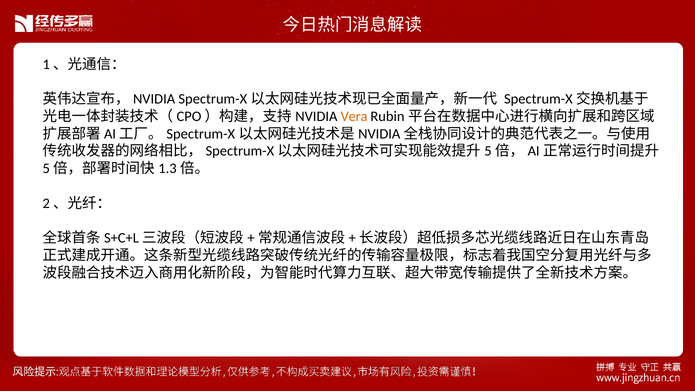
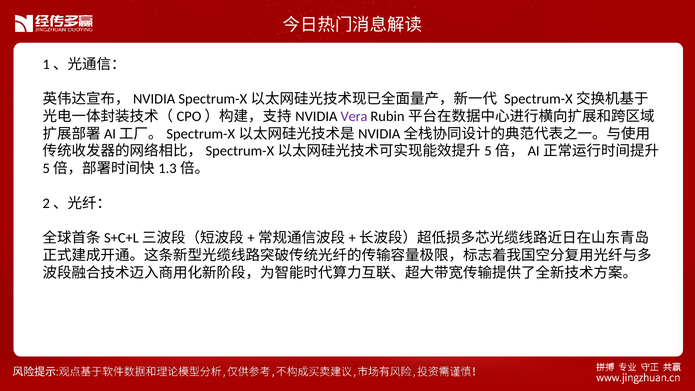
Vera colour: orange -> purple
